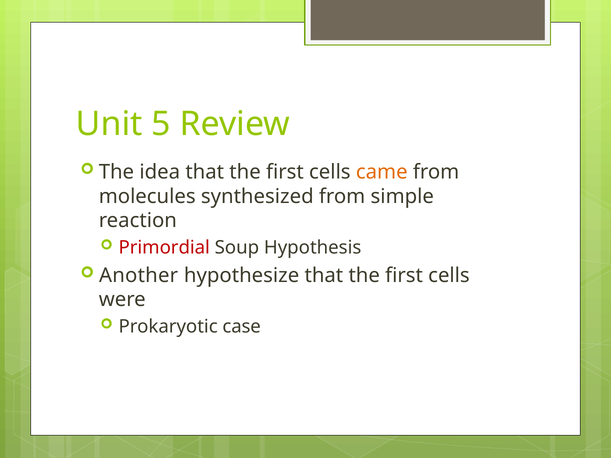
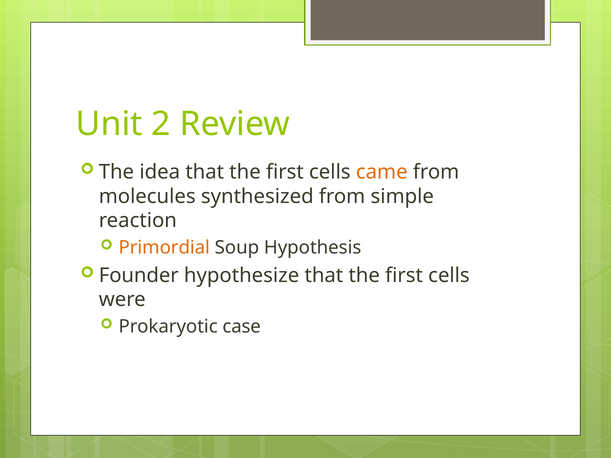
5: 5 -> 2
Primordial colour: red -> orange
Another: Another -> Founder
